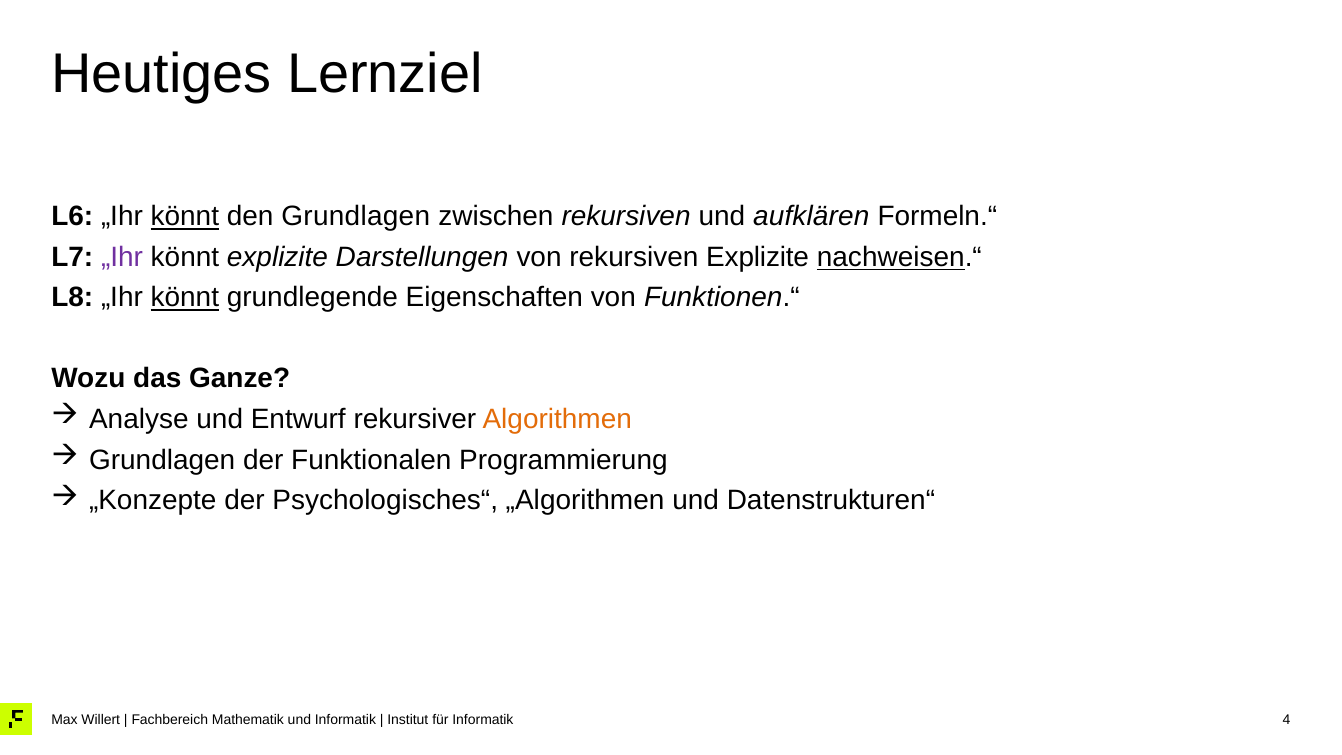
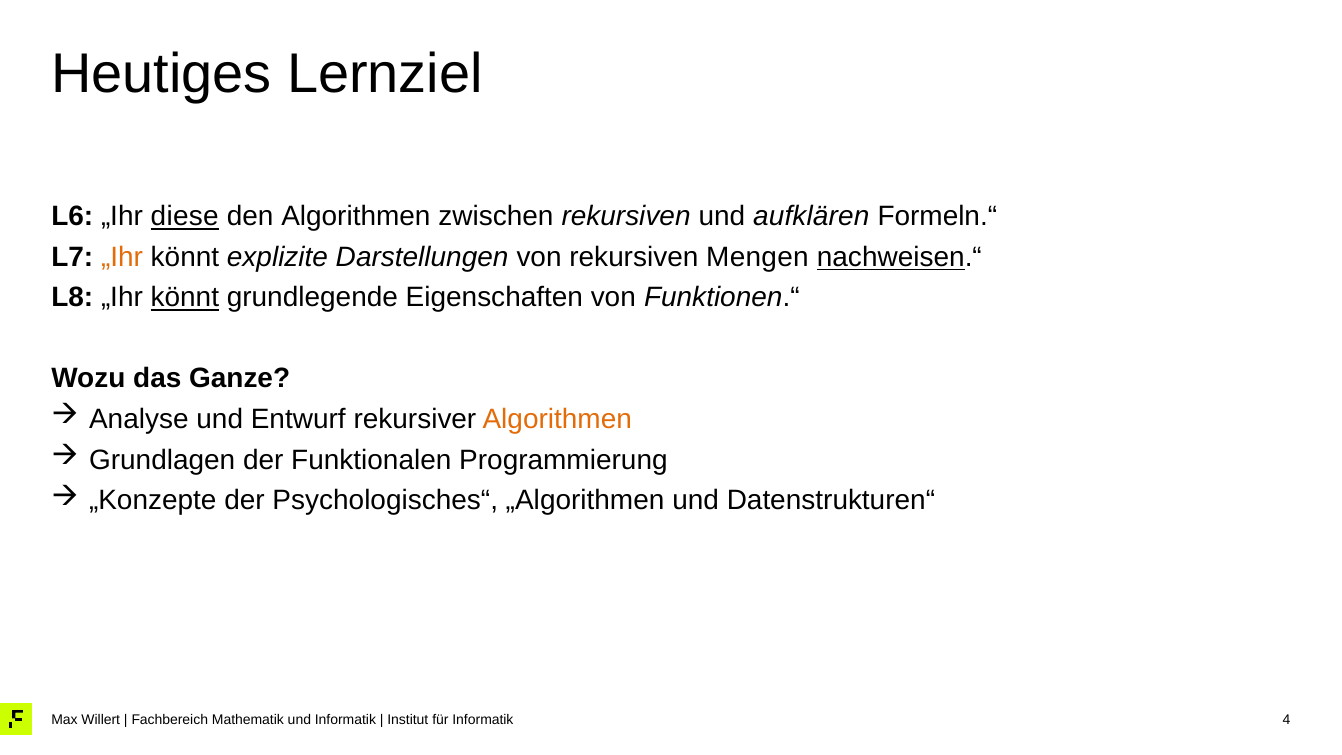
L6 „Ihr könnt: könnt -> diese
den Grundlagen: Grundlagen -> Algorithmen
„Ihr at (122, 257) colour: purple -> orange
rekursiven Explizite: Explizite -> Mengen
